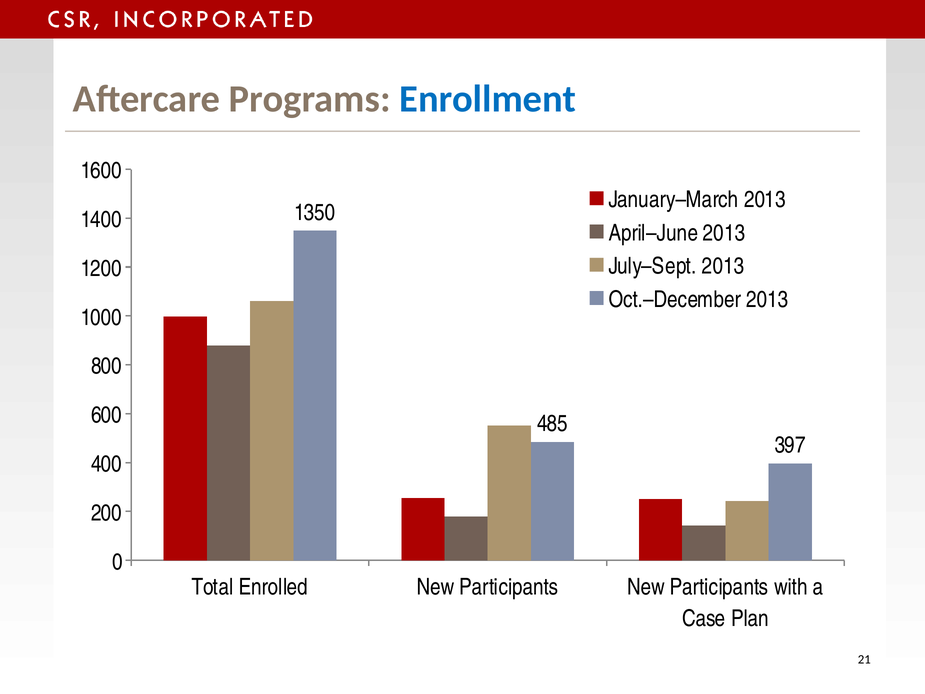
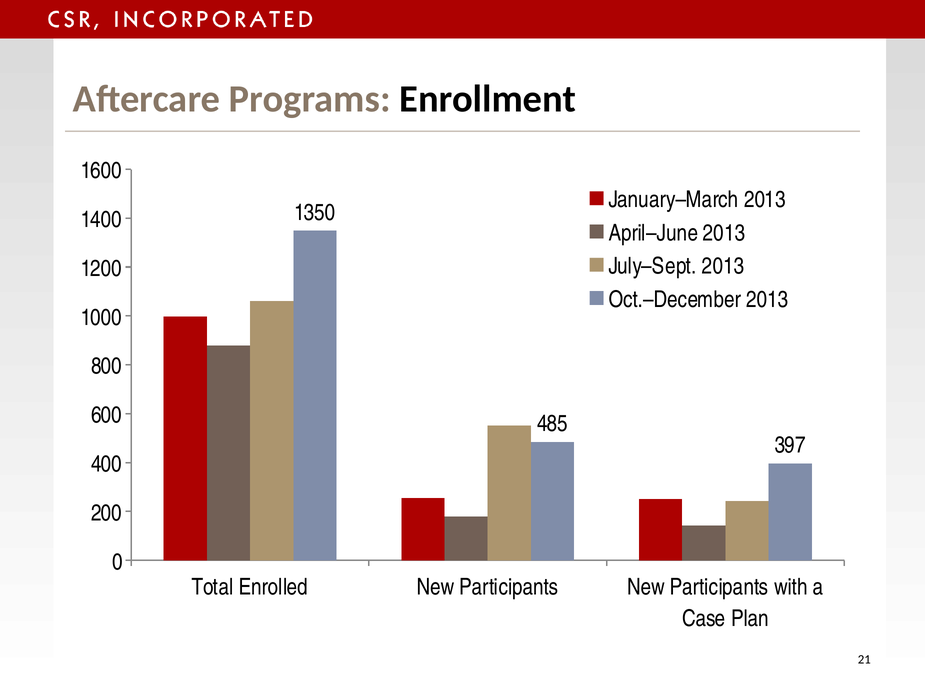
Enrollment colour: blue -> black
